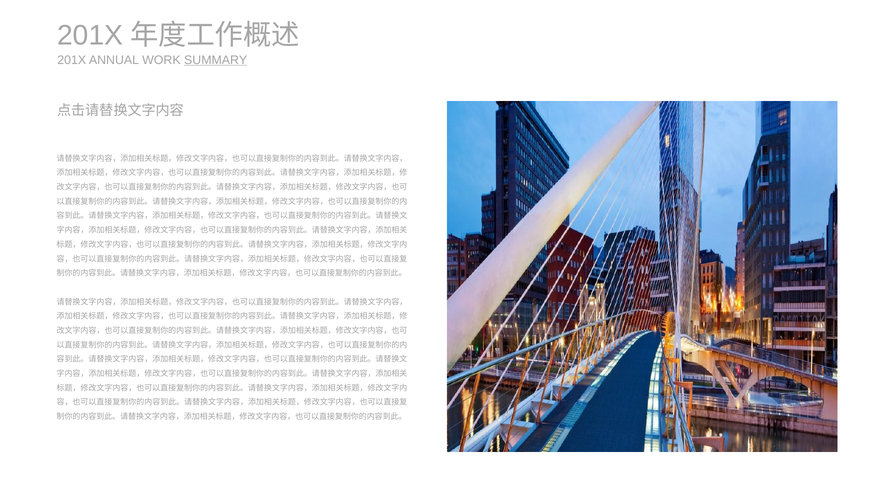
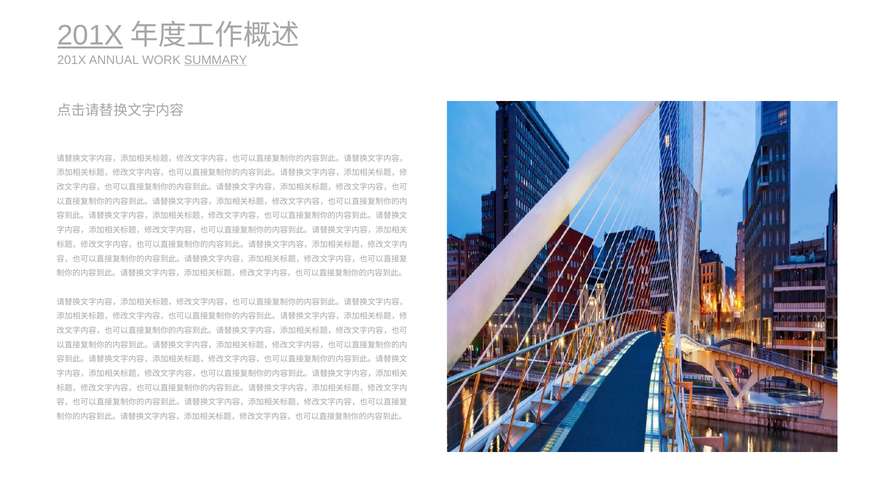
201X at (90, 35) underline: none -> present
